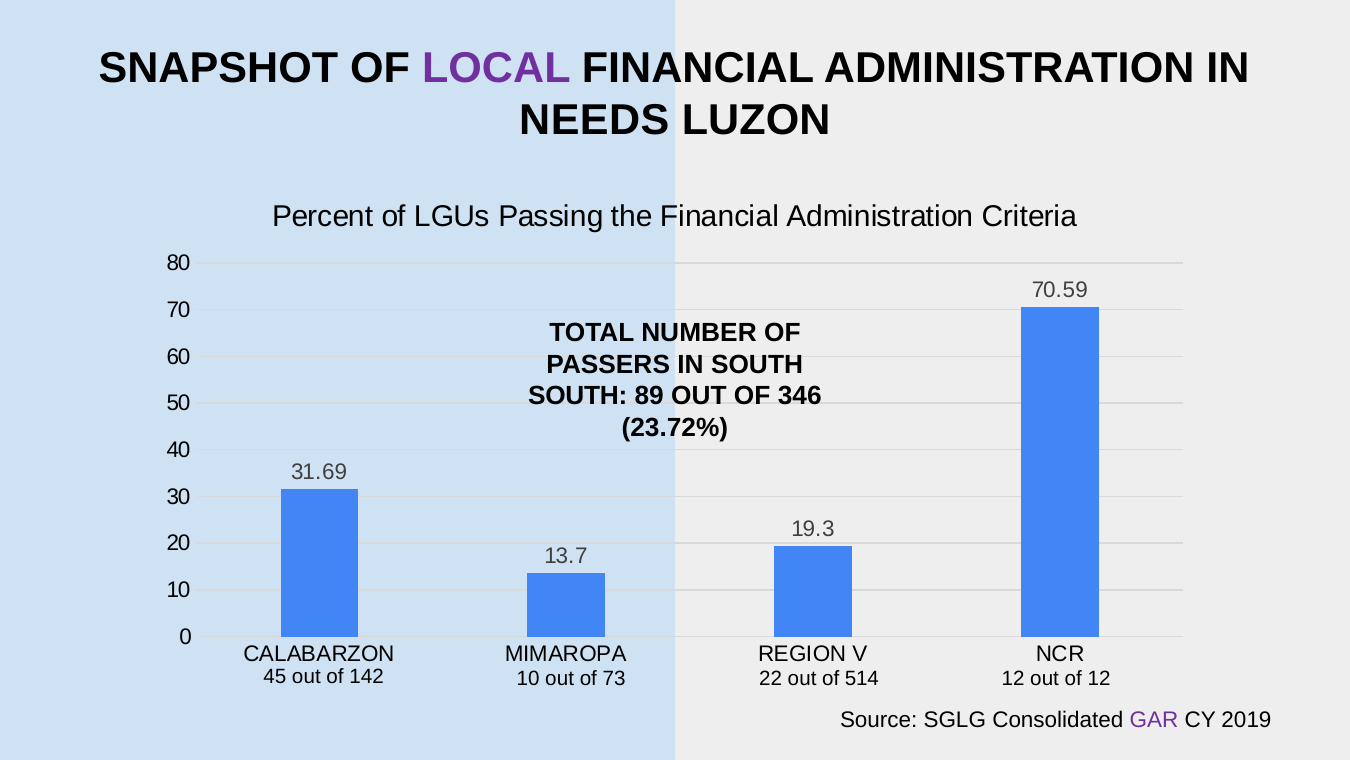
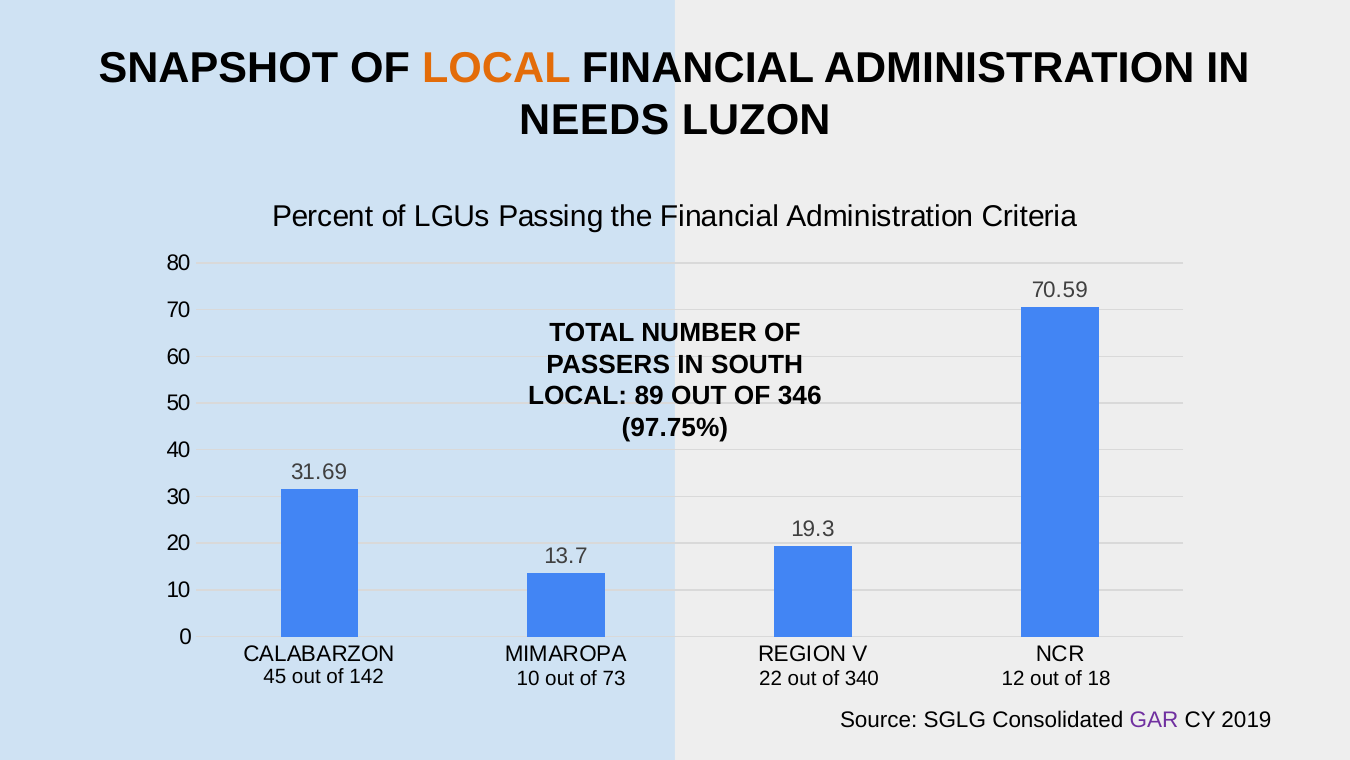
LOCAL at (496, 68) colour: purple -> orange
SOUTH at (578, 396): SOUTH -> LOCAL
23.72%: 23.72% -> 97.75%
514: 514 -> 340
of 12: 12 -> 18
